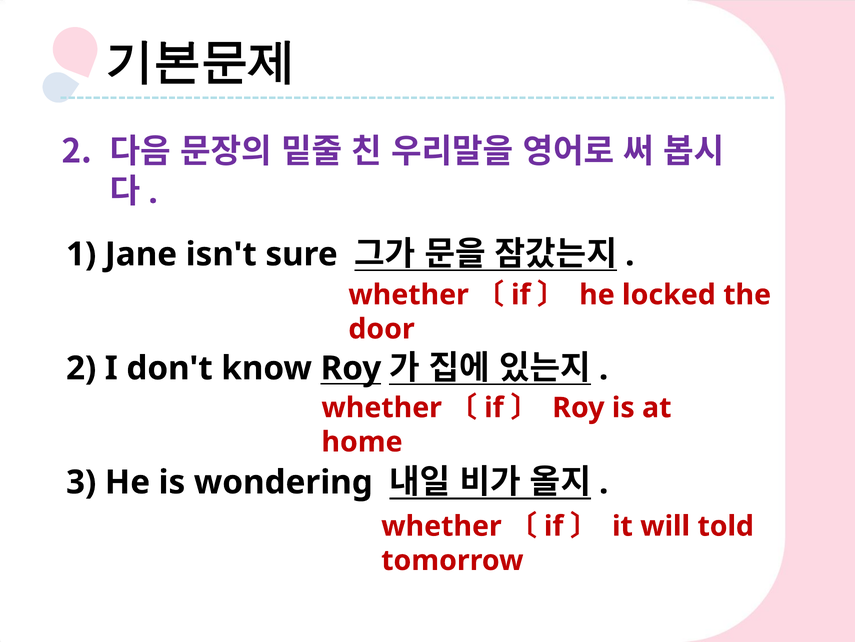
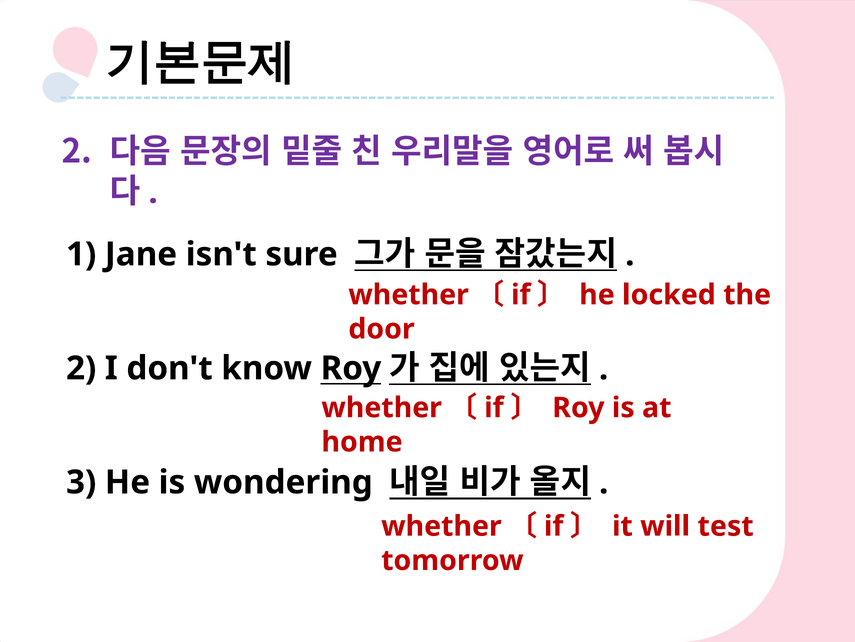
told: told -> test
